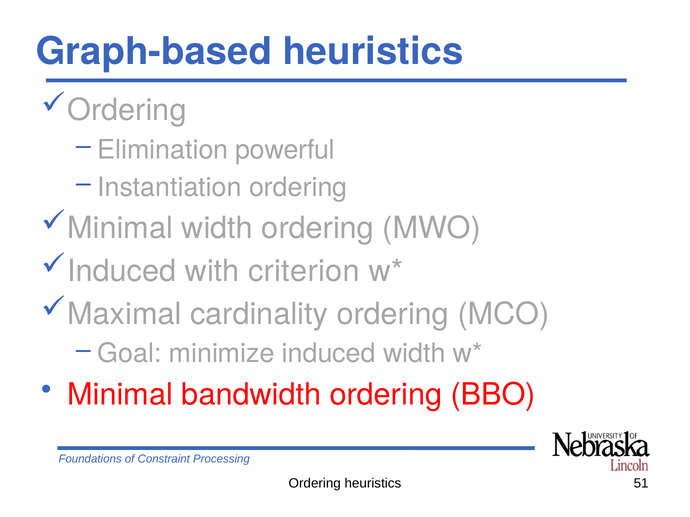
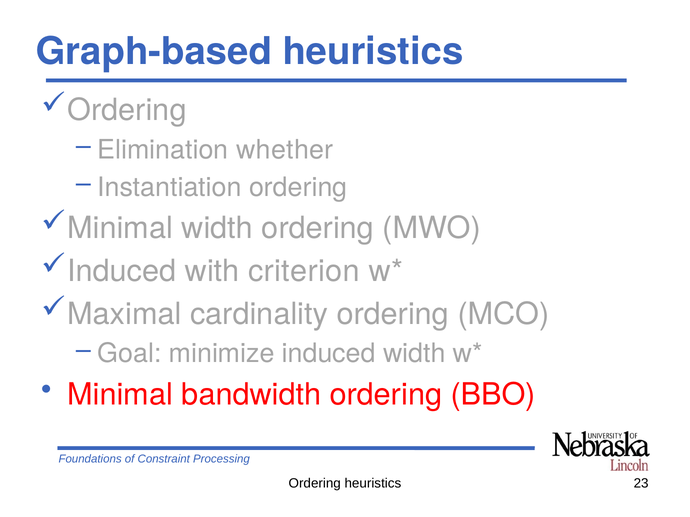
powerful: powerful -> whether
51: 51 -> 23
